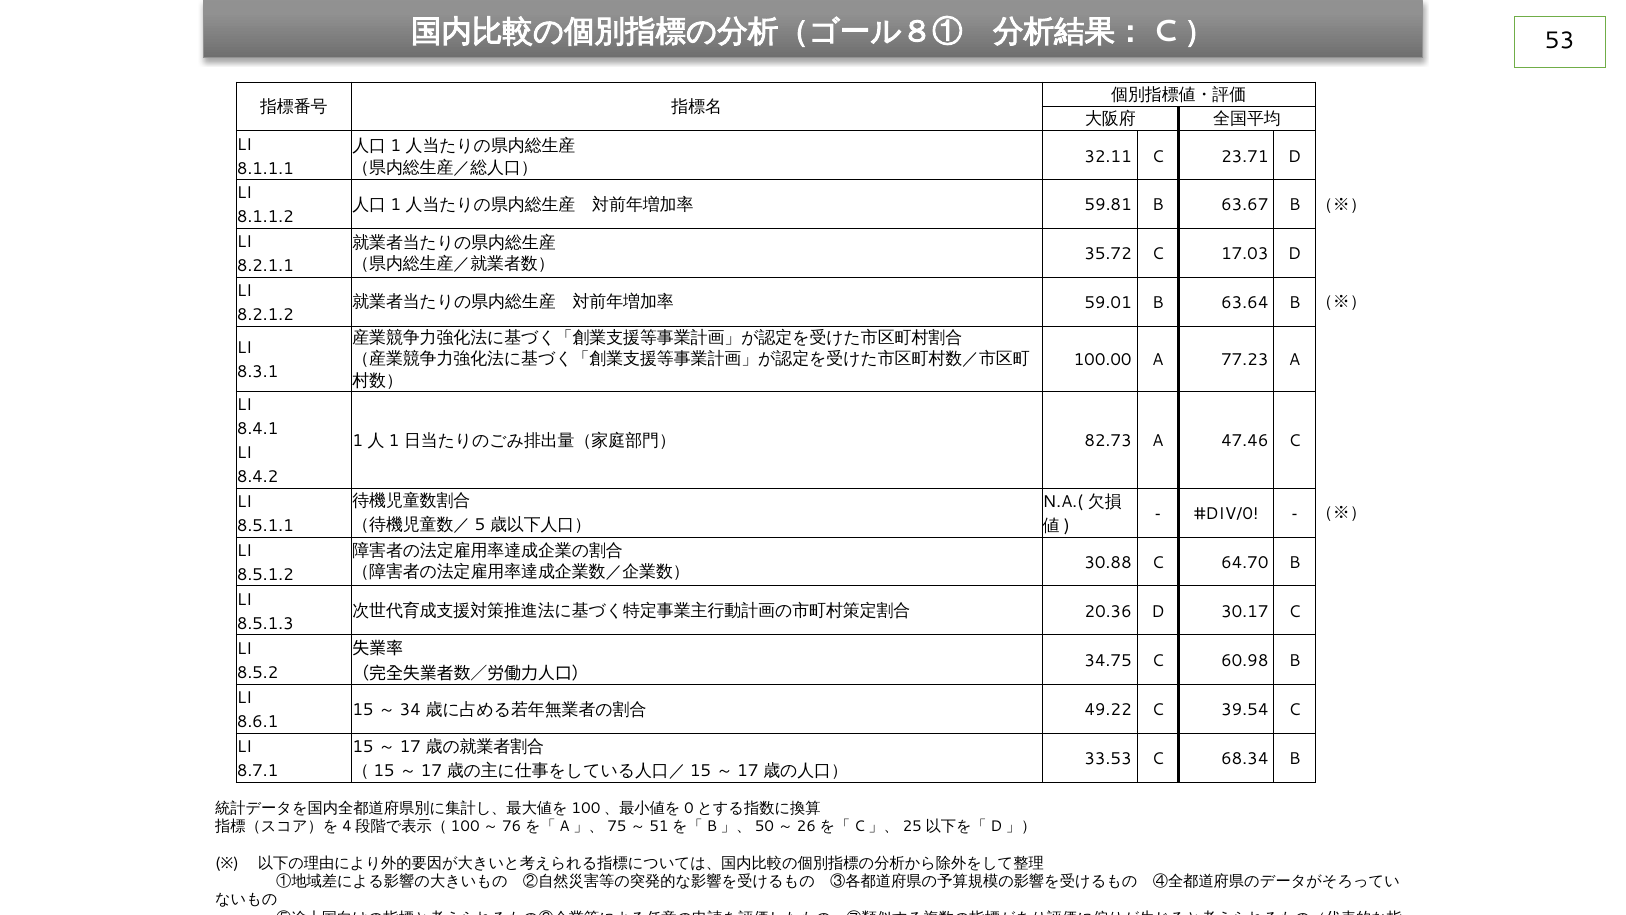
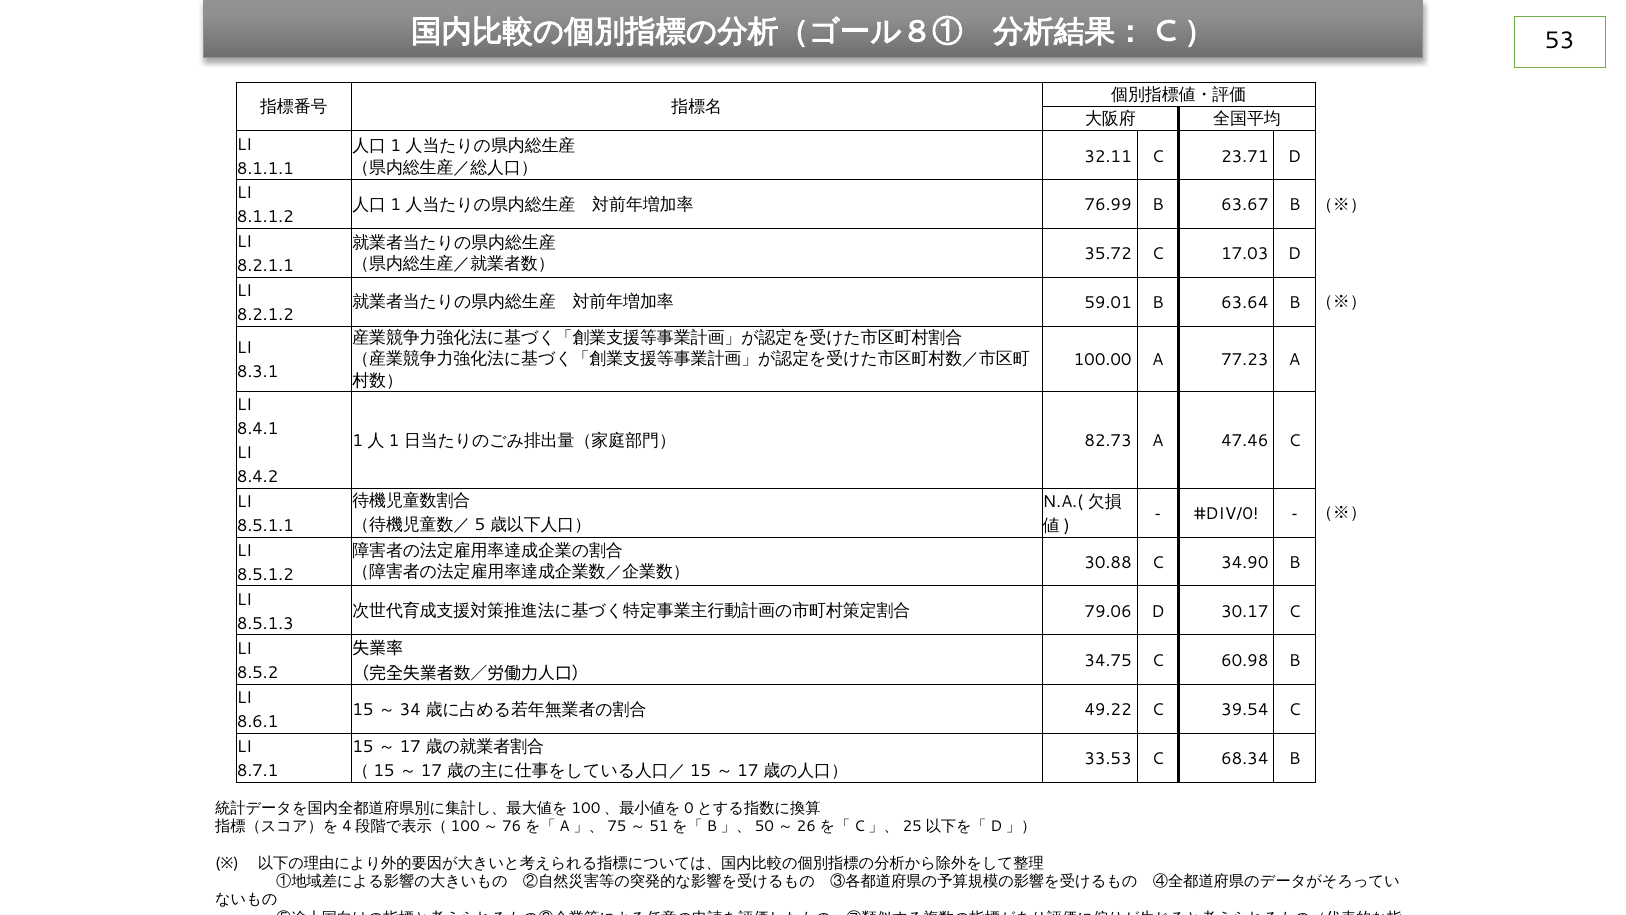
59.81: 59.81 -> 76.99
64.70: 64.70 -> 34.90
20.36: 20.36 -> 79.06
